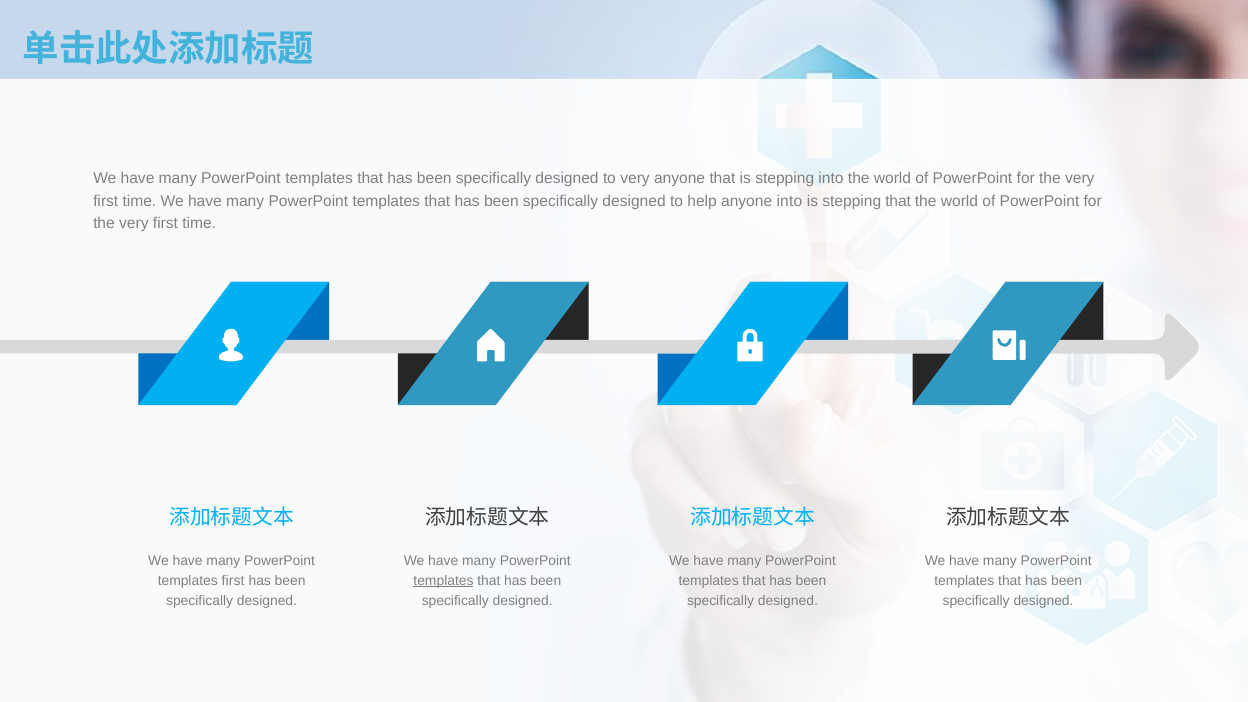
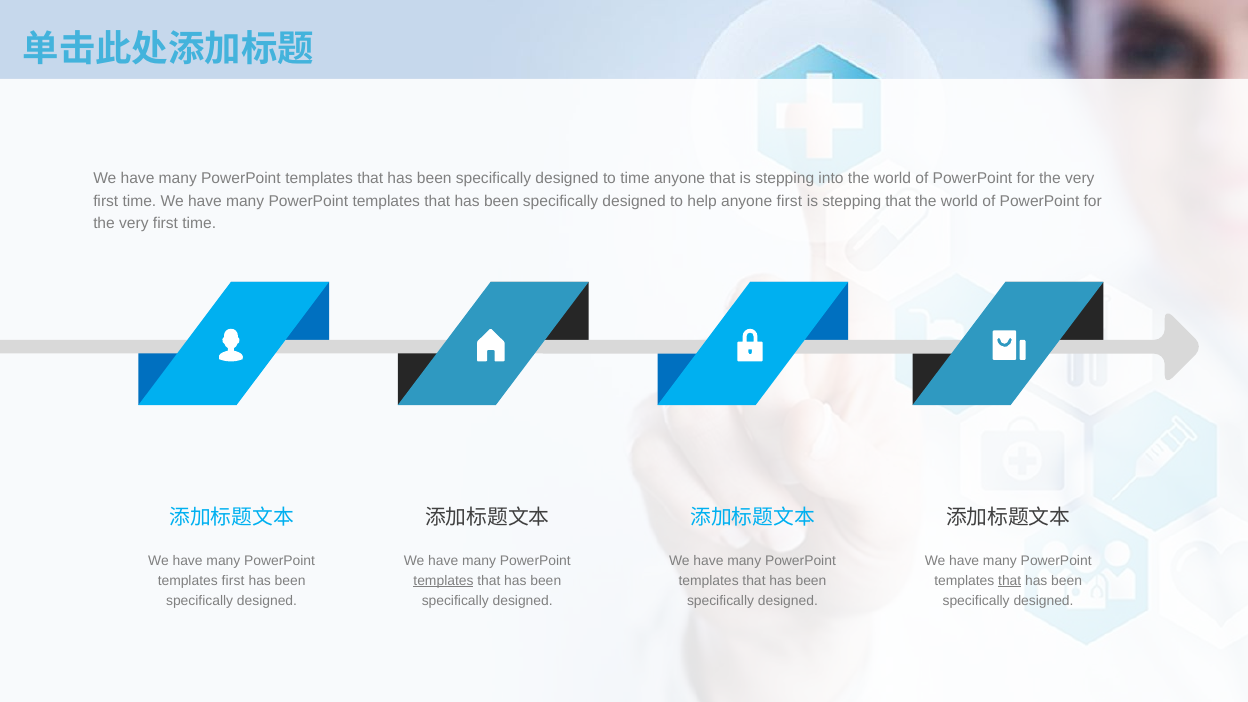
to very: very -> time
anyone into: into -> first
that at (1010, 581) underline: none -> present
